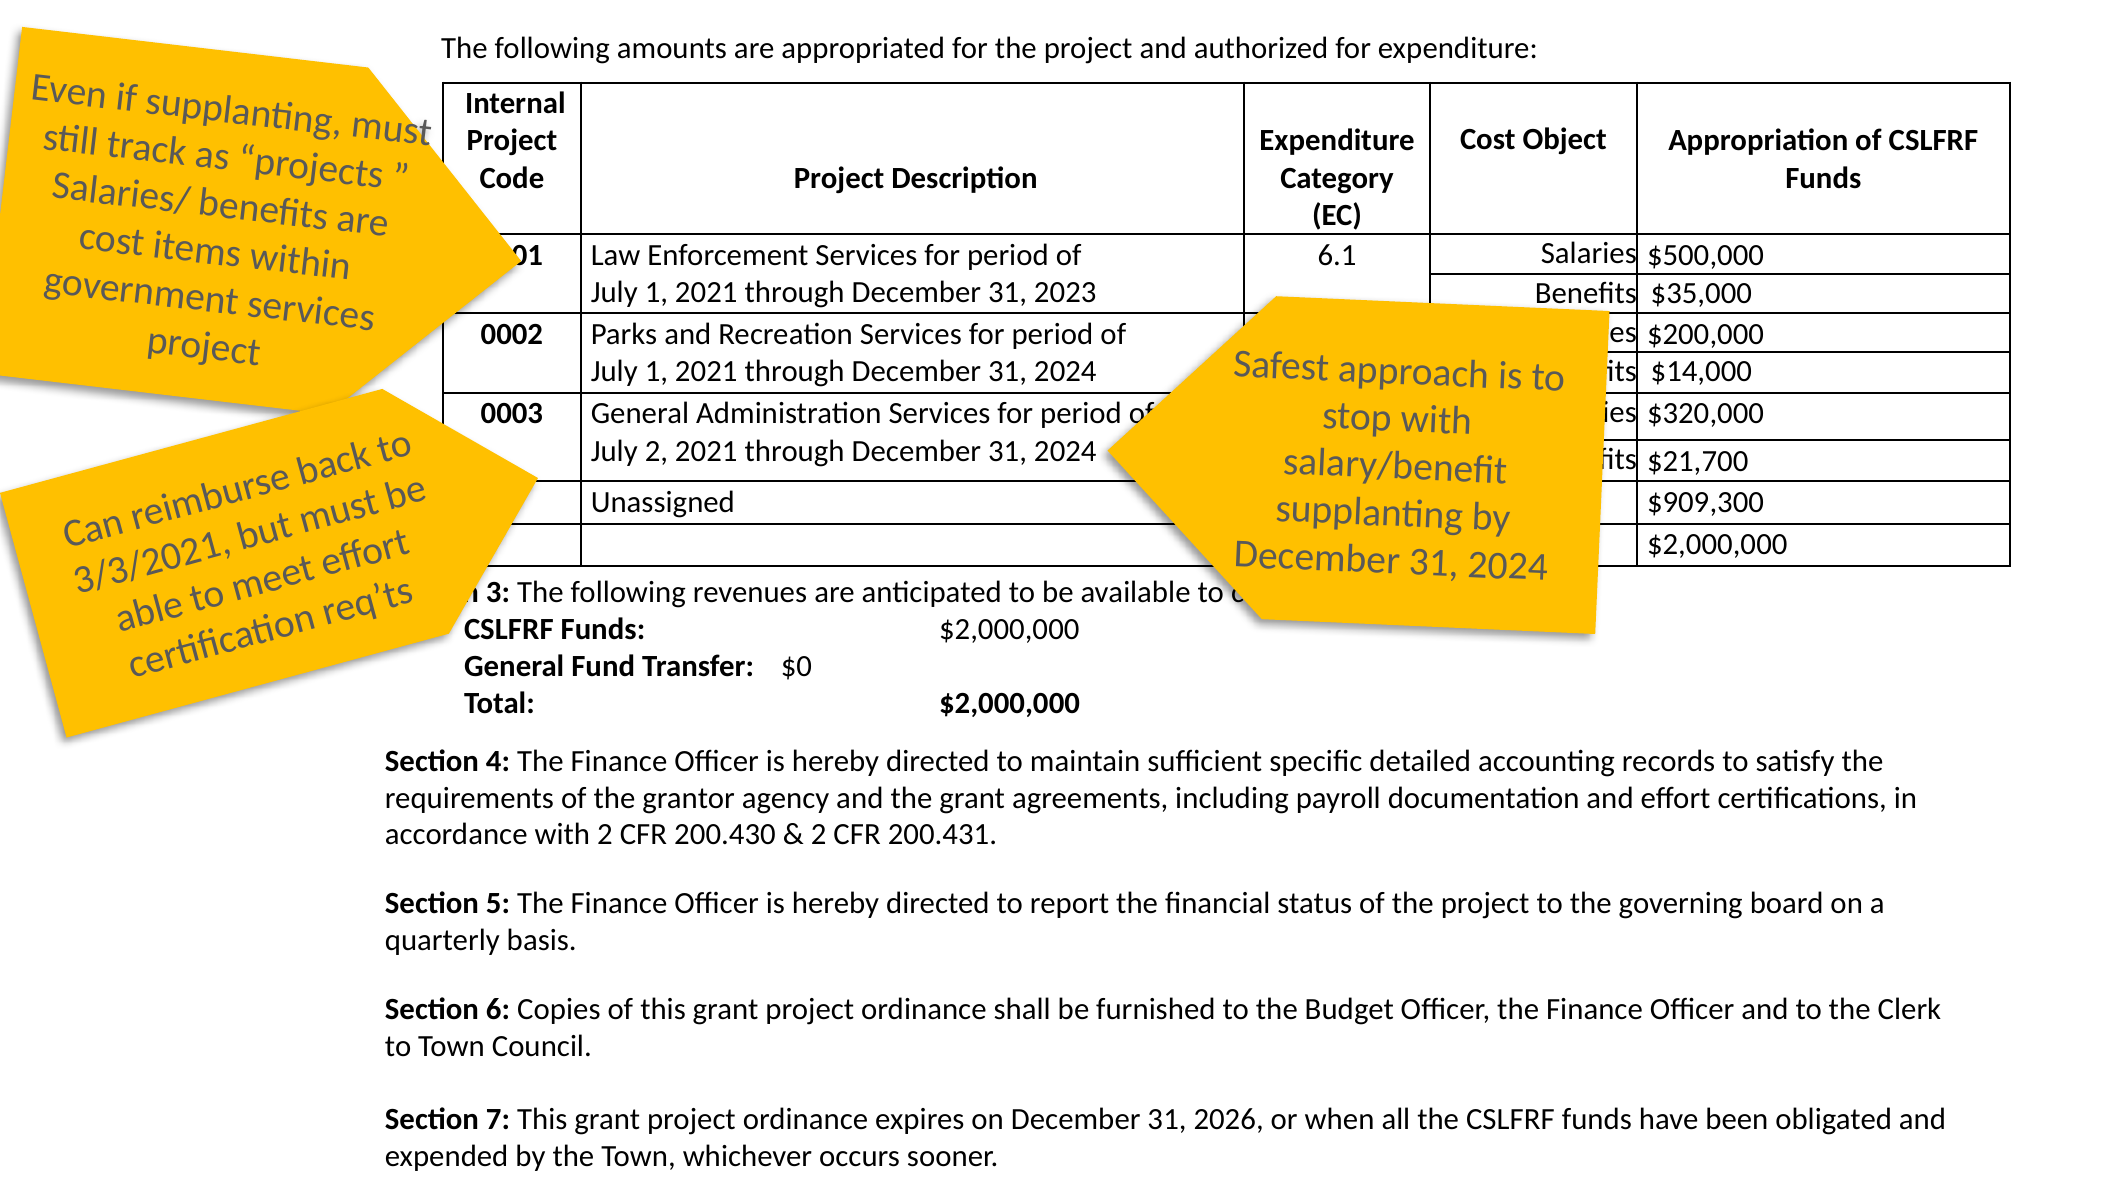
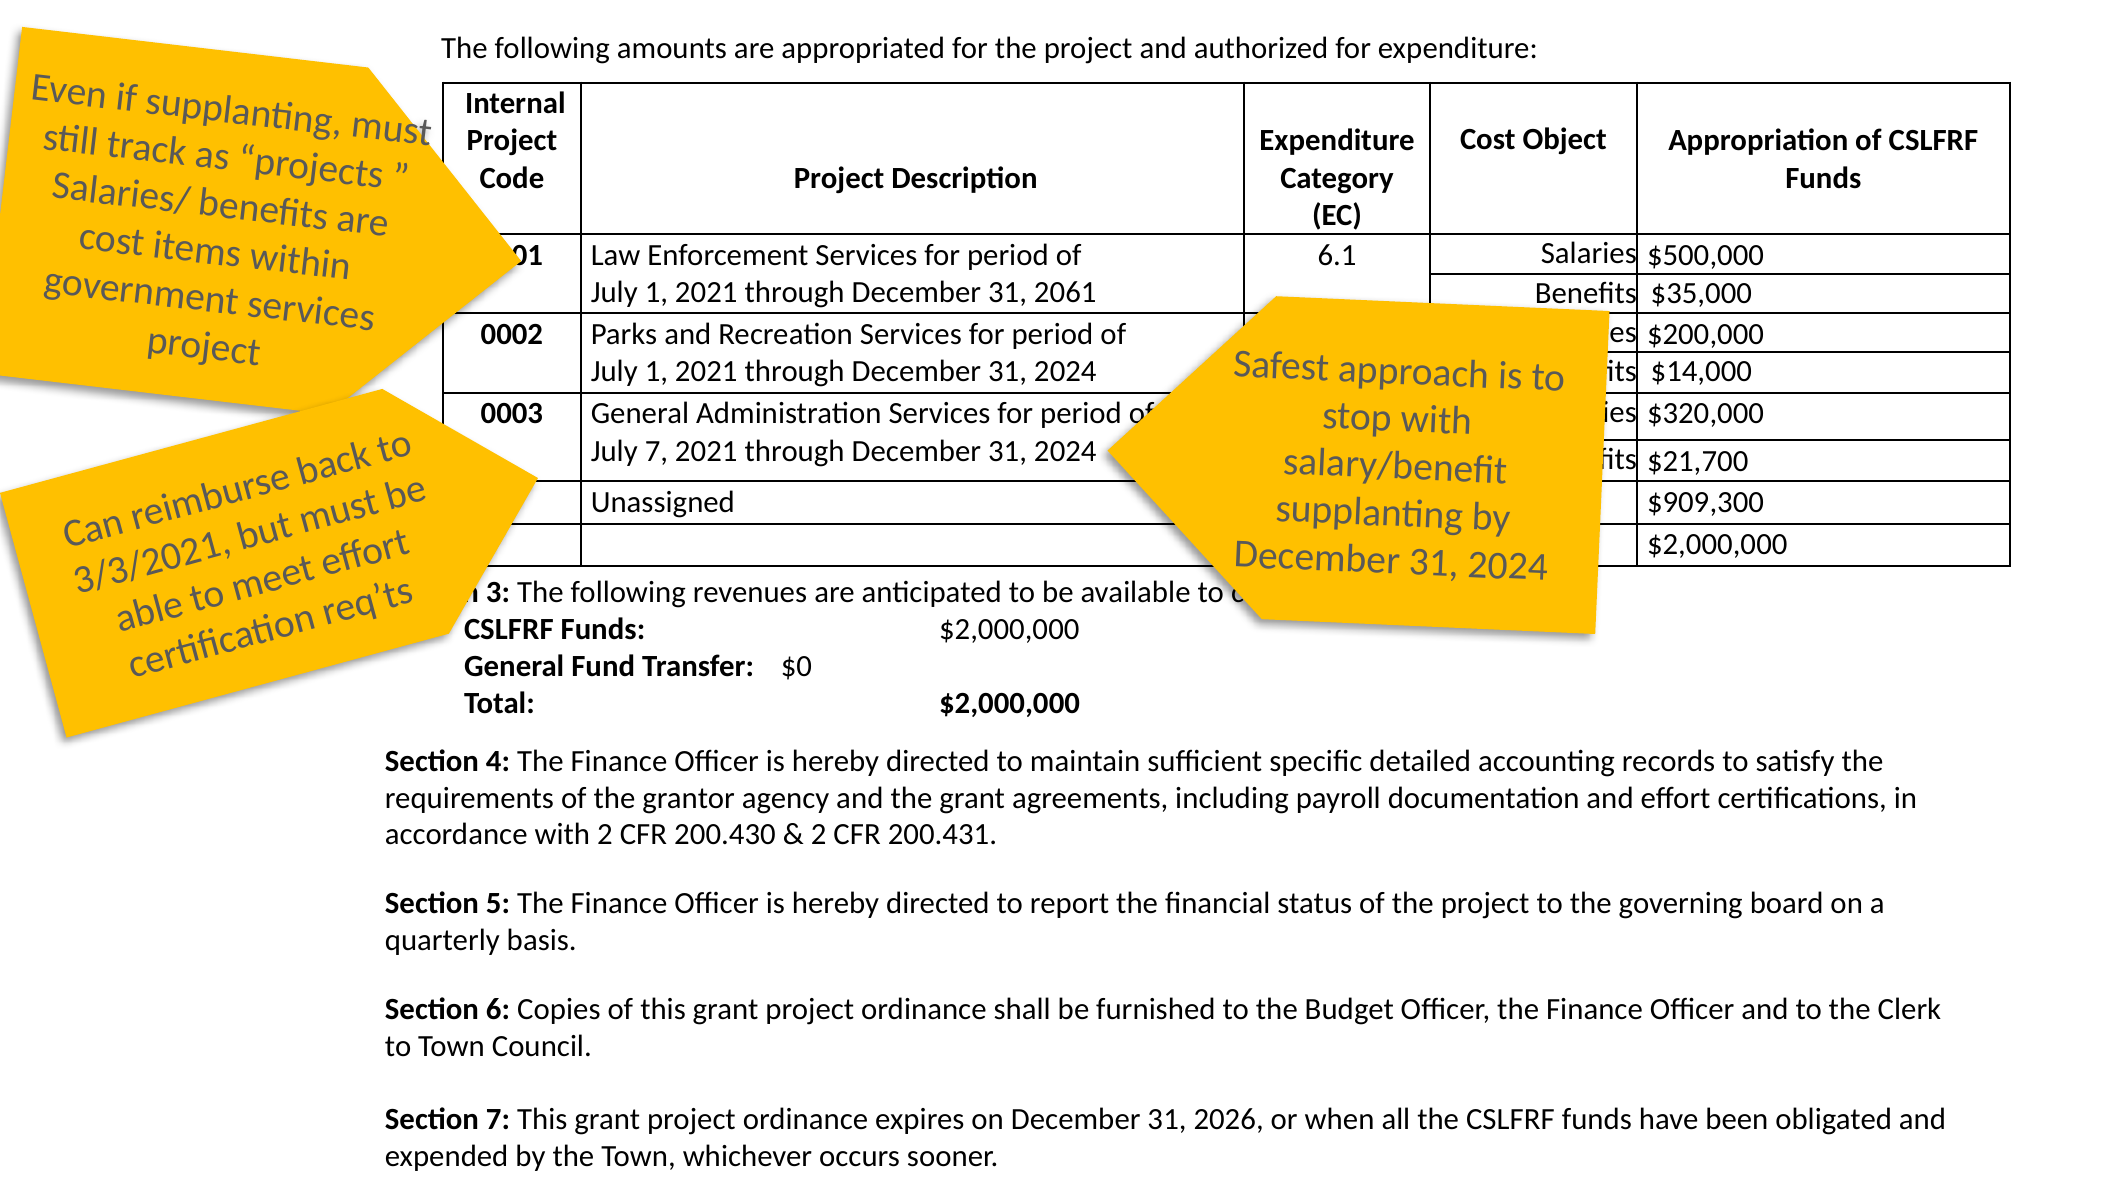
2023: 2023 -> 2061
July 2: 2 -> 7
